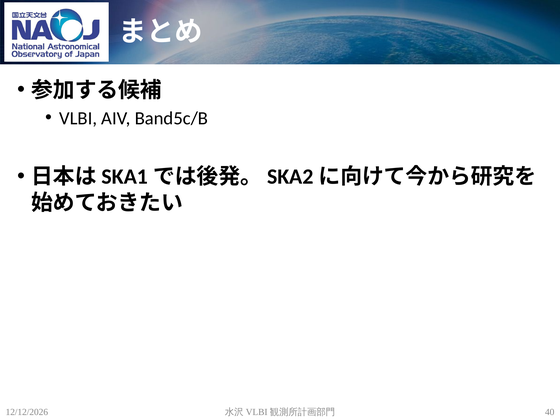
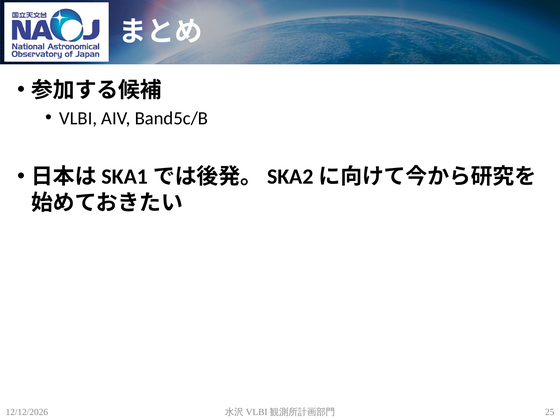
40: 40 -> 25
